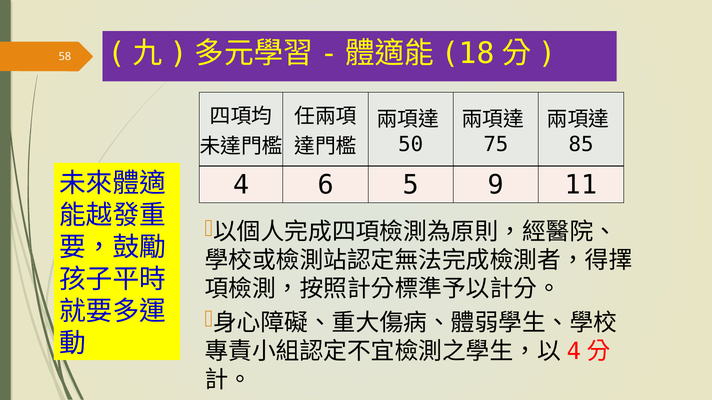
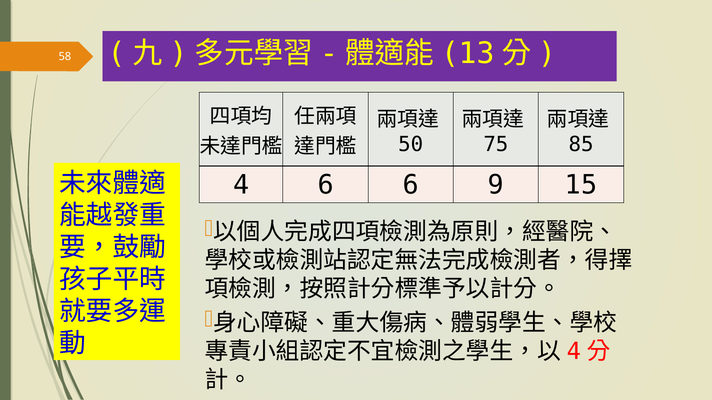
18: 18 -> 13
6 5: 5 -> 6
11: 11 -> 15
